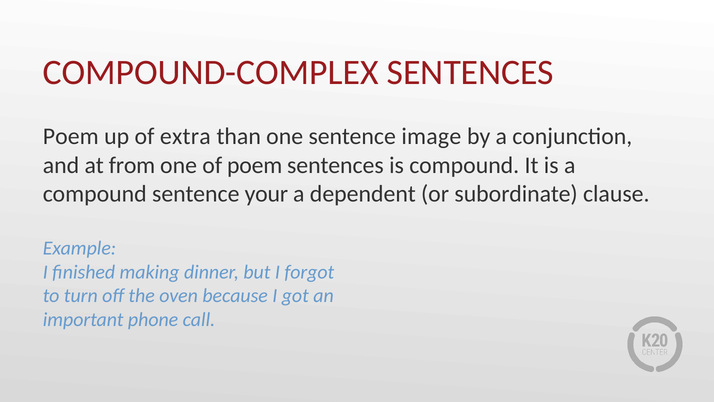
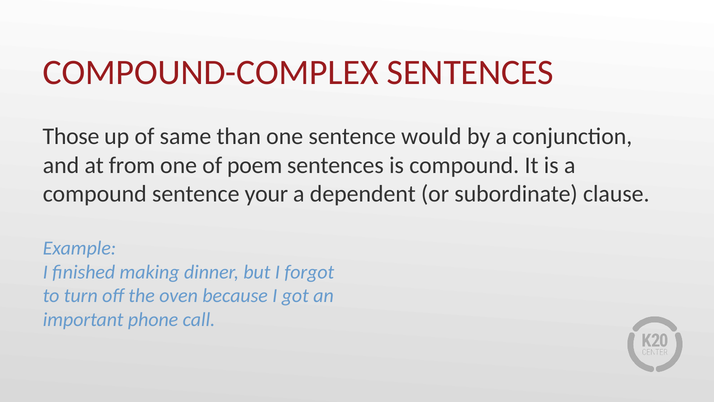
Poem at (71, 136): Poem -> Those
extra: extra -> same
image: image -> would
